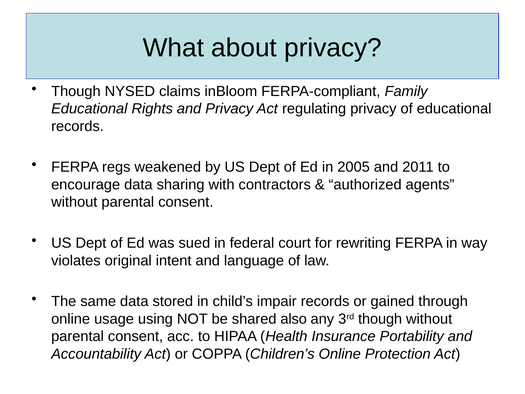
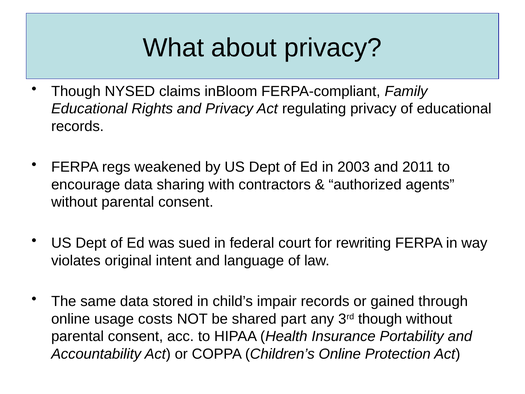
2005: 2005 -> 2003
using: using -> costs
also: also -> part
